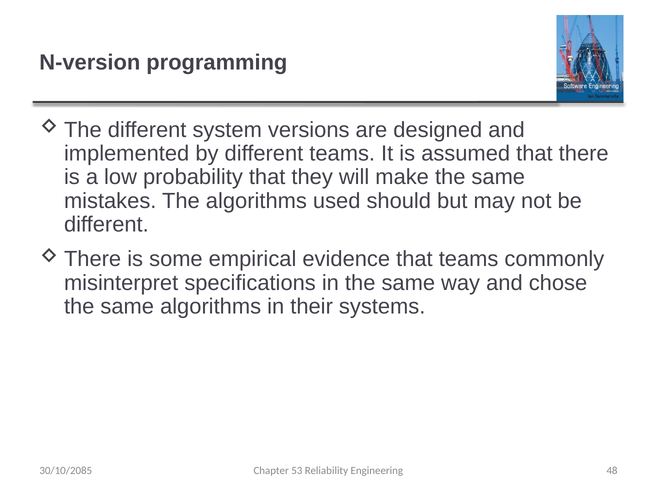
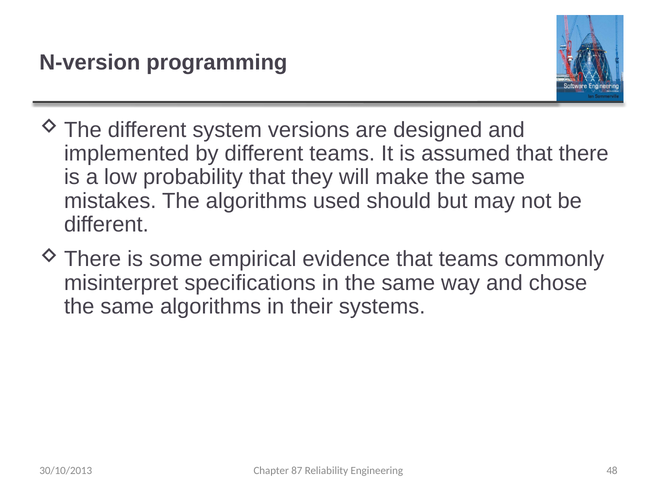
30/10/2085: 30/10/2085 -> 30/10/2013
53: 53 -> 87
